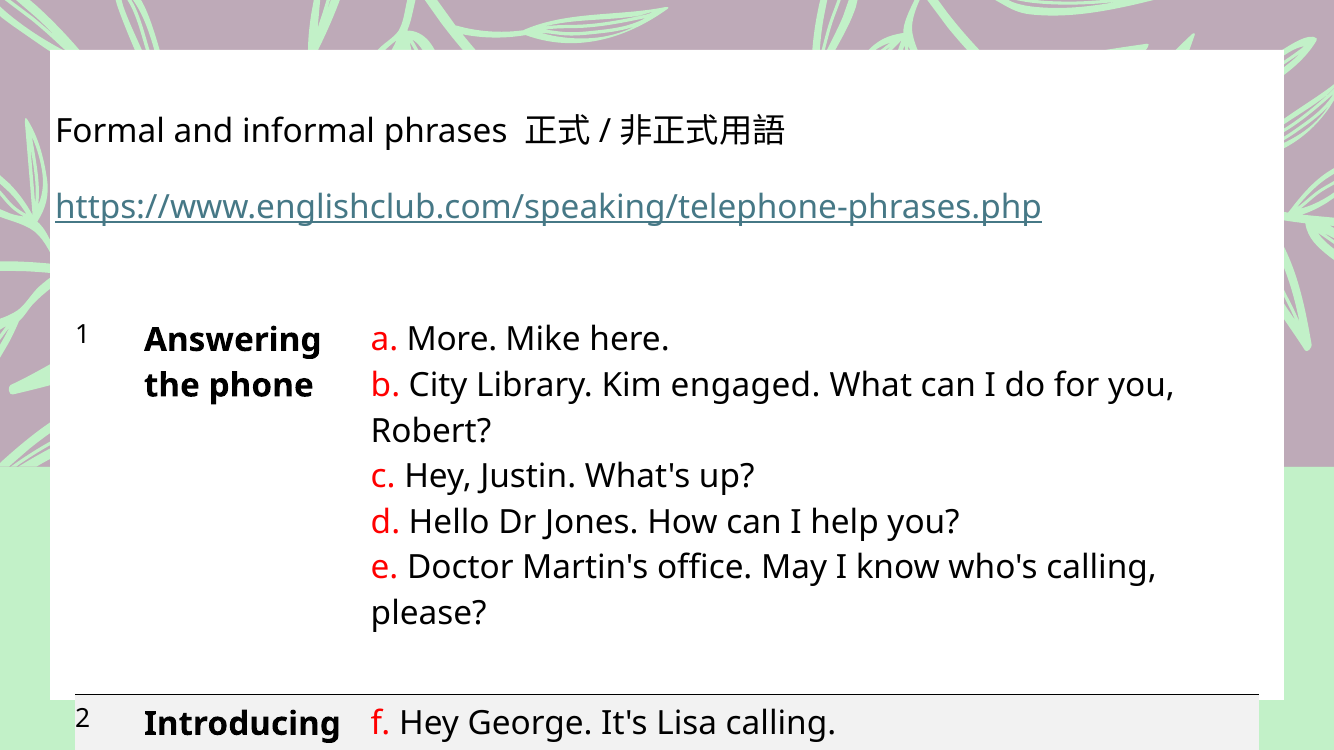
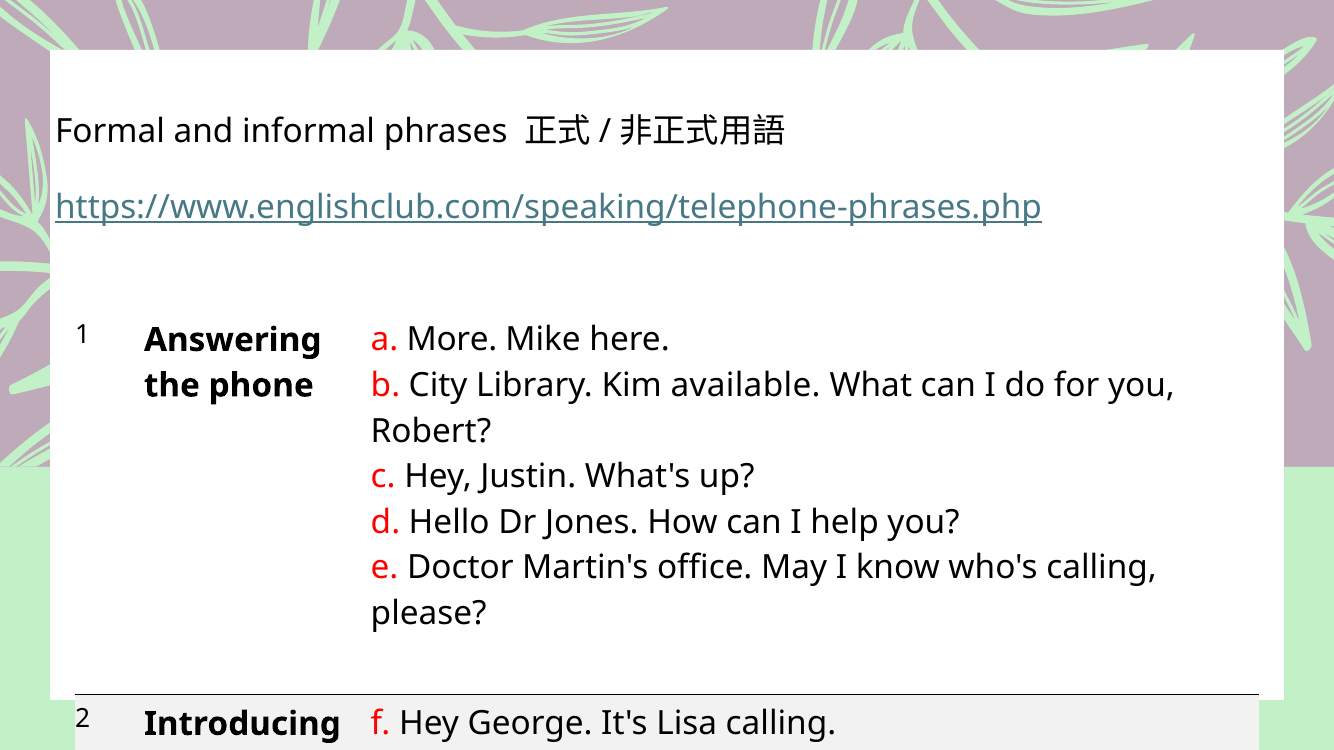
engaged: engaged -> available
